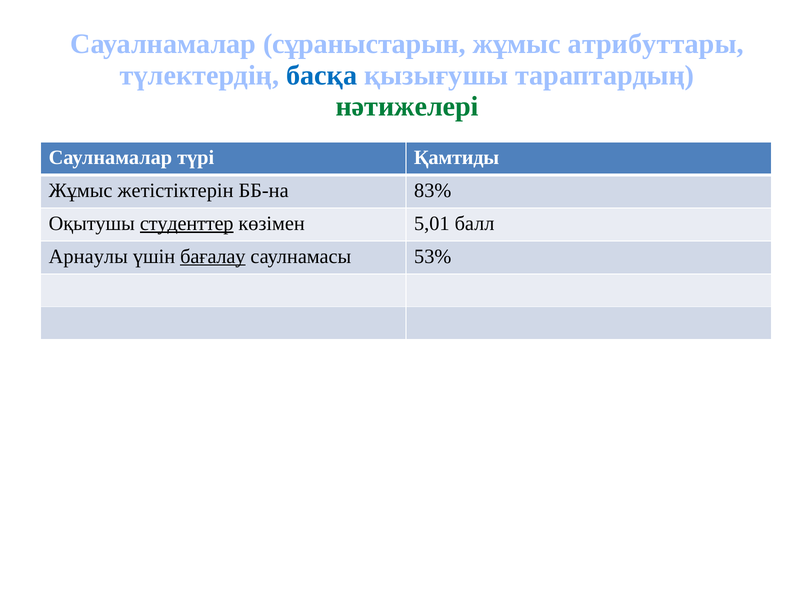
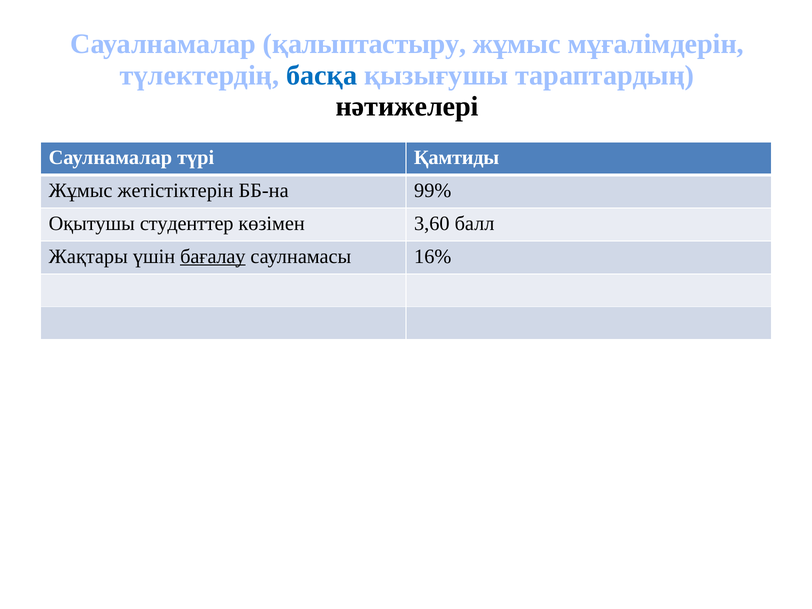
сұраныстарын: сұраныстарын -> қалыптастыру
атрибуттары: атрибуттары -> мұғалімдерін
нәтижелері colour: green -> black
83%: 83% -> 99%
студенттер underline: present -> none
5,01: 5,01 -> 3,60
Арнаулы: Арнаулы -> Жақтары
53%: 53% -> 16%
